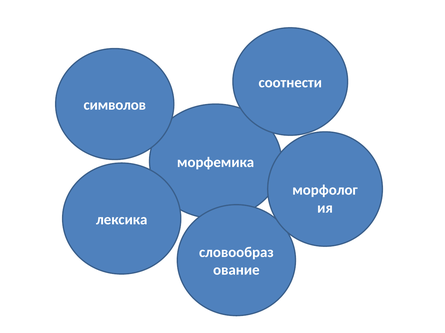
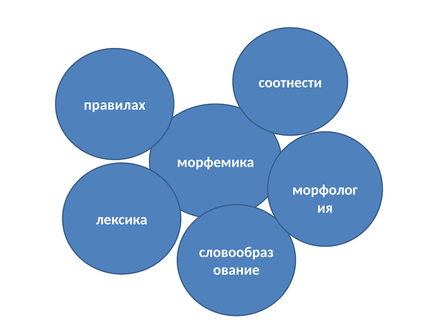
символов: символов -> правилах
